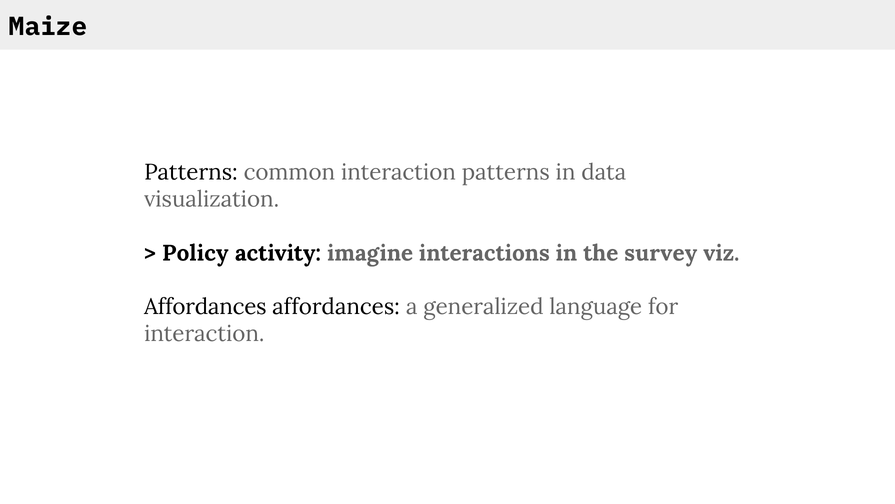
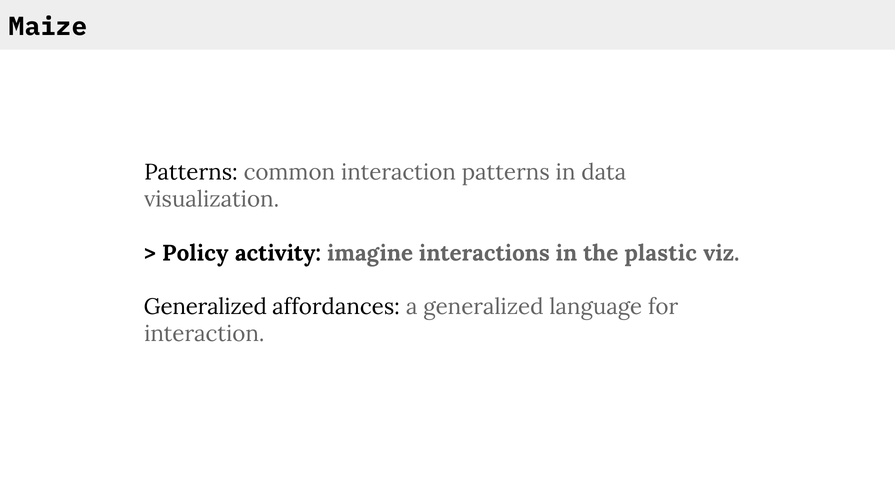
survey: survey -> plastic
Affordances at (205, 307): Affordances -> Generalized
